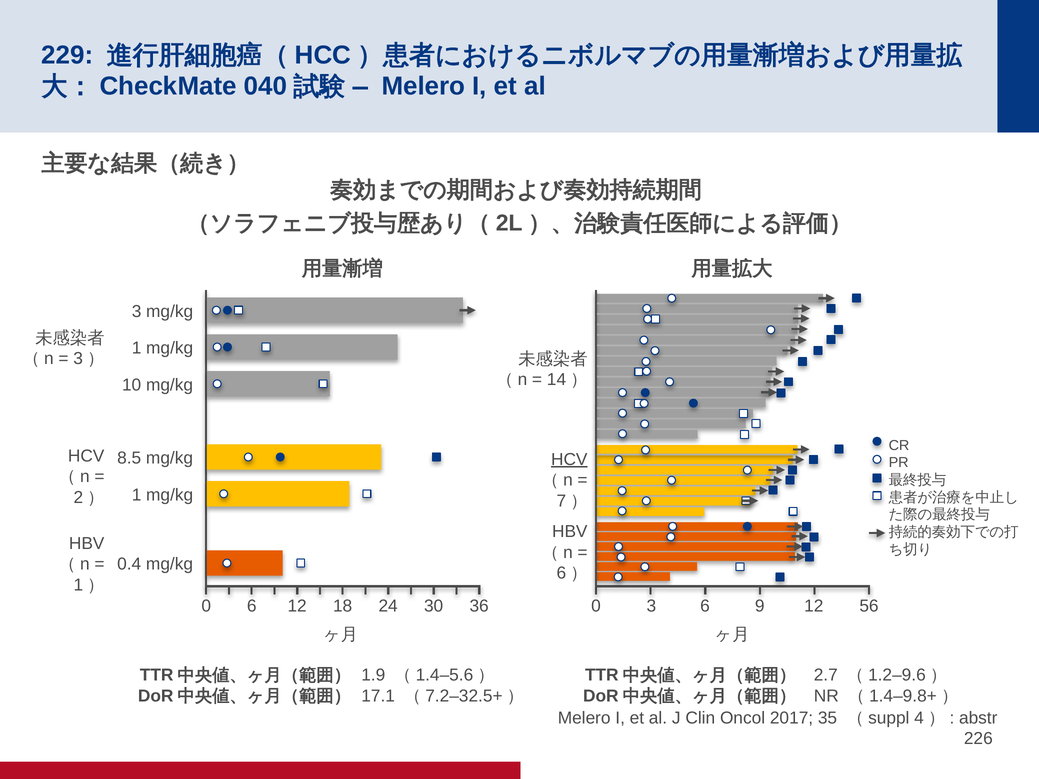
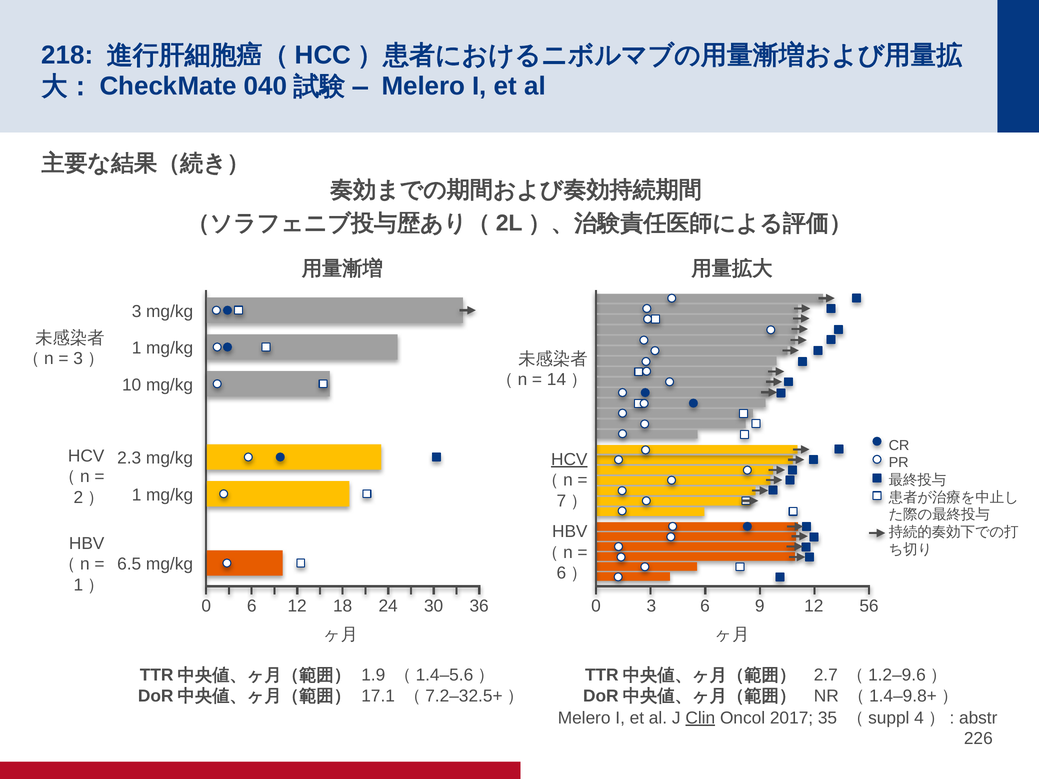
229: 229 -> 218
8.5: 8.5 -> 2.3
0.4: 0.4 -> 6.5
Clin underline: none -> present
